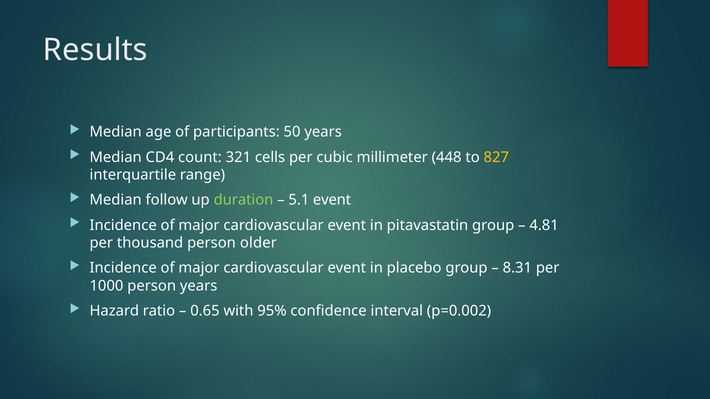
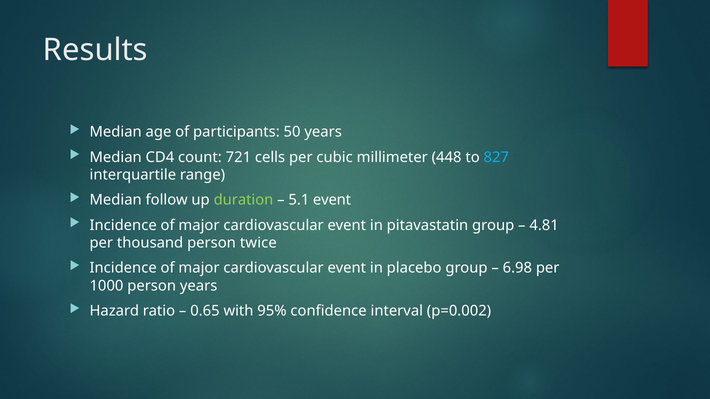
321: 321 -> 721
827 colour: yellow -> light blue
older: older -> twice
8.31: 8.31 -> 6.98
